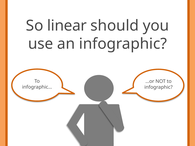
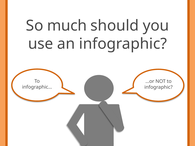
linear: linear -> much
